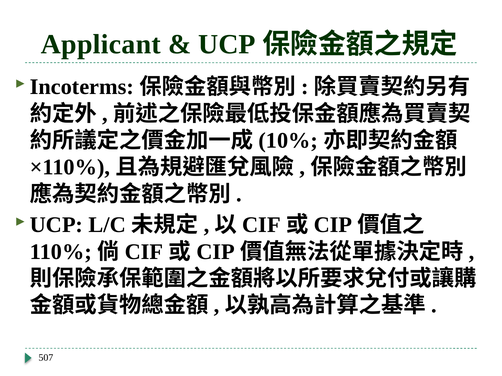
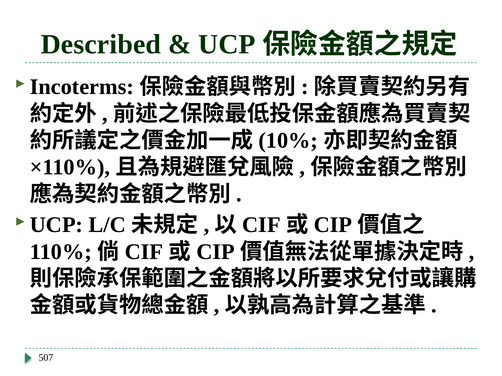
Applicant: Applicant -> Described
